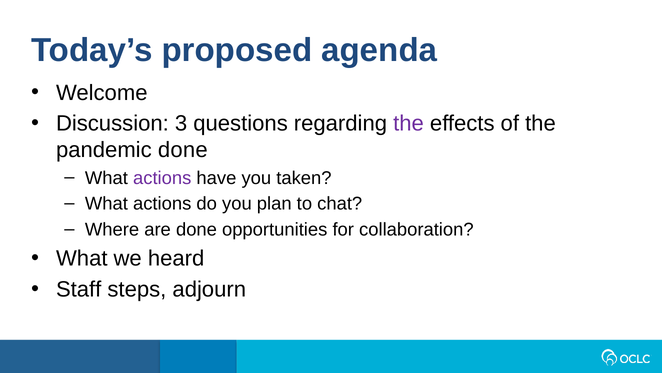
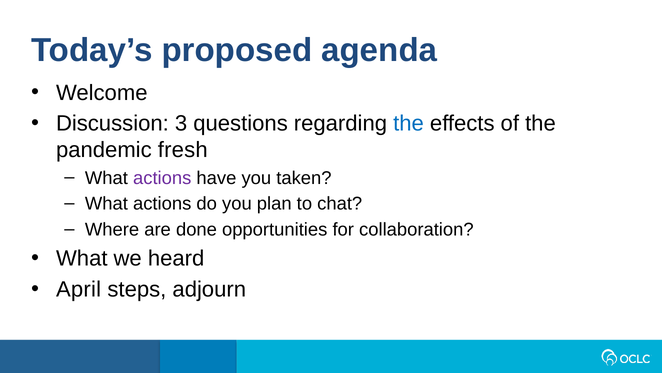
the at (409, 123) colour: purple -> blue
pandemic done: done -> fresh
Staff: Staff -> April
